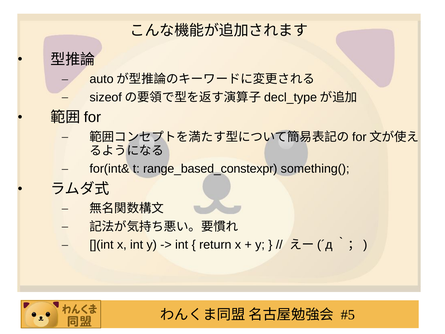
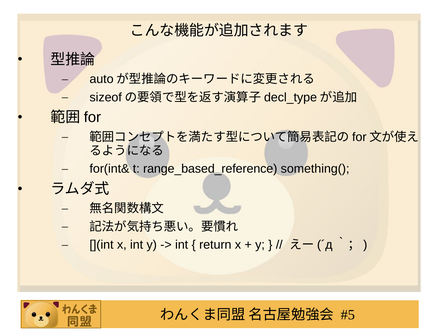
range_based_constexpr: range_based_constexpr -> range_based_reference
